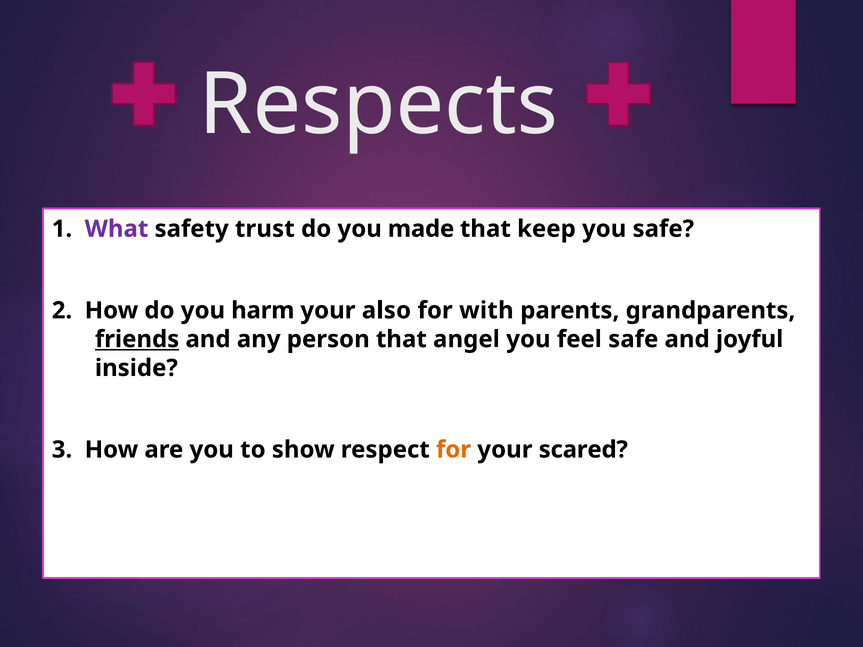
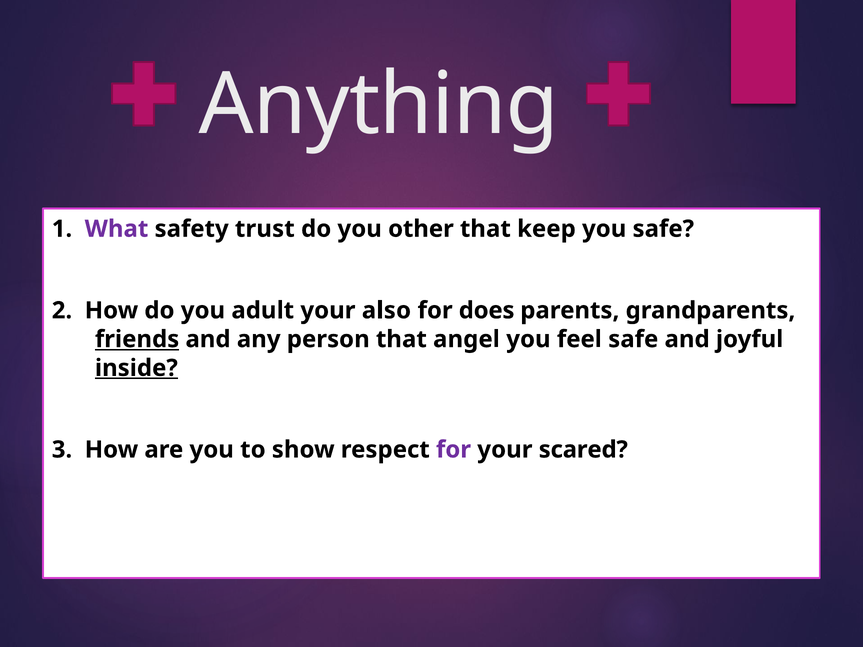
Respects: Respects -> Anything
made: made -> other
harm: harm -> adult
with: with -> does
inside underline: none -> present
for at (454, 450) colour: orange -> purple
